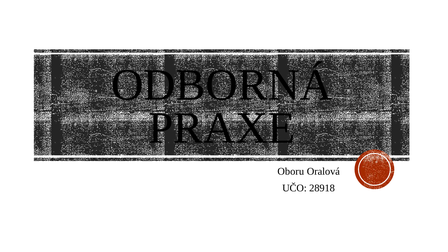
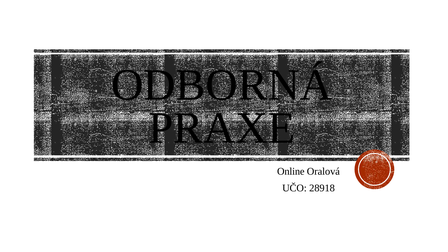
Oboru: Oboru -> Online
